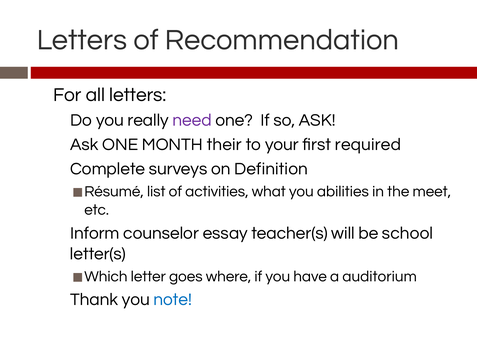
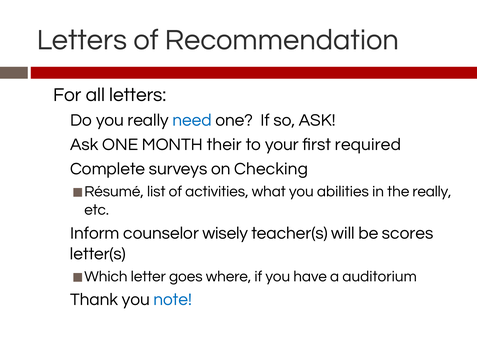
need colour: purple -> blue
Definition: Definition -> Checking
the meet: meet -> really
essay: essay -> wisely
school: school -> scores
